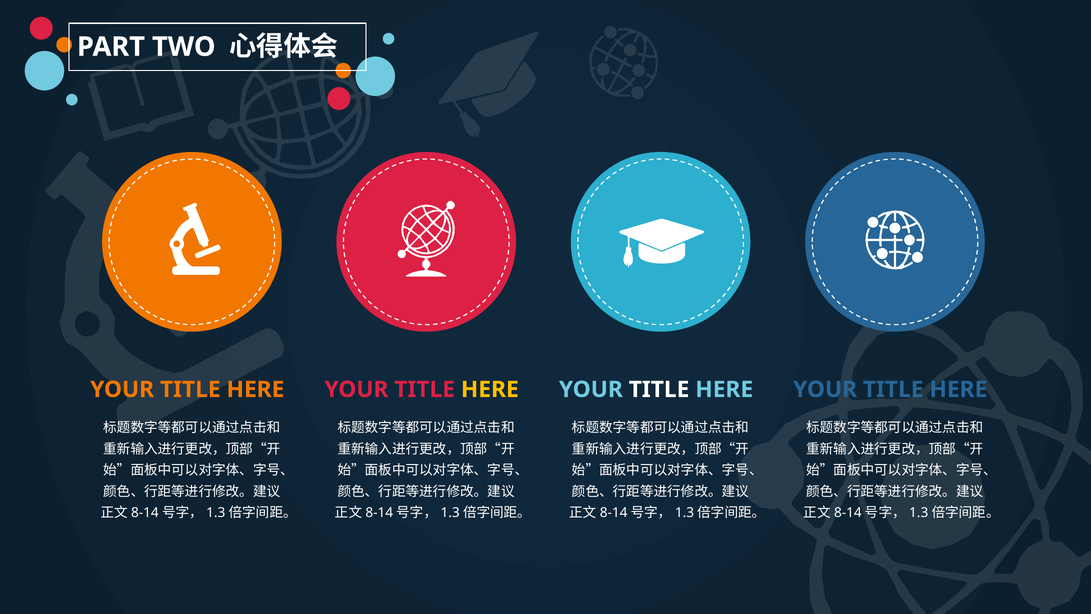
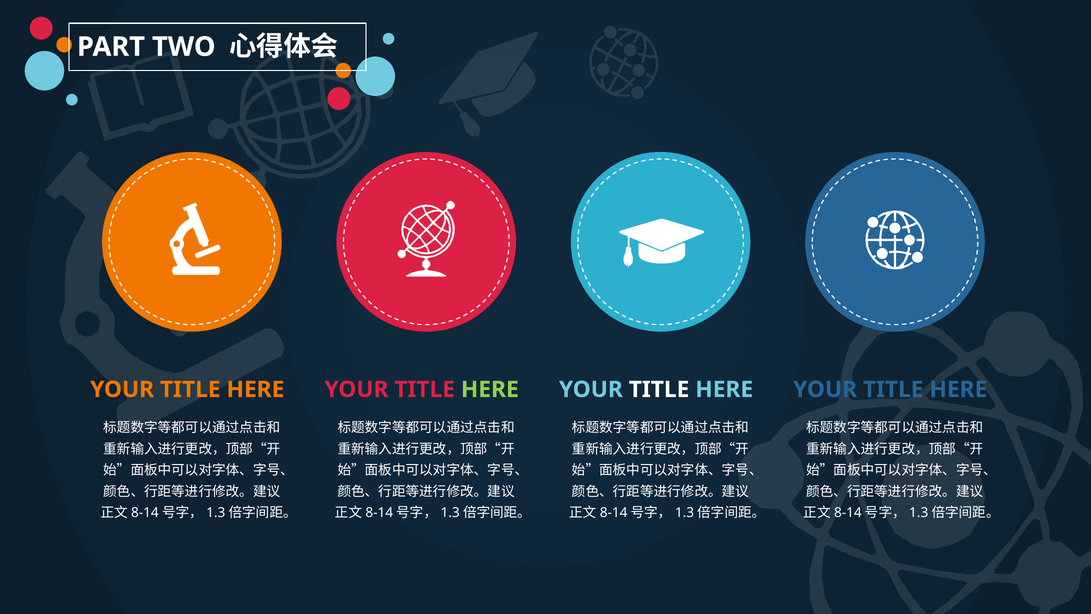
HERE at (490, 389) colour: yellow -> light green
